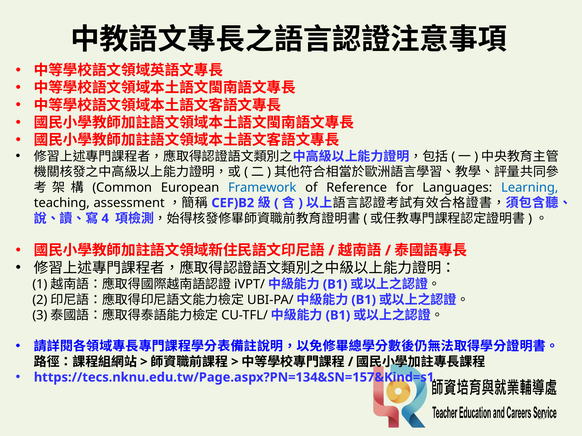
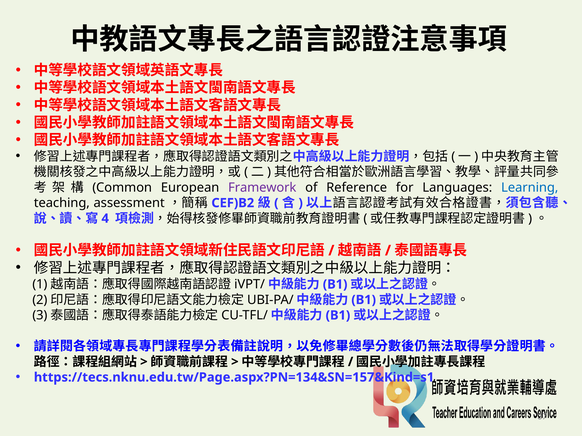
Framework colour: blue -> purple
